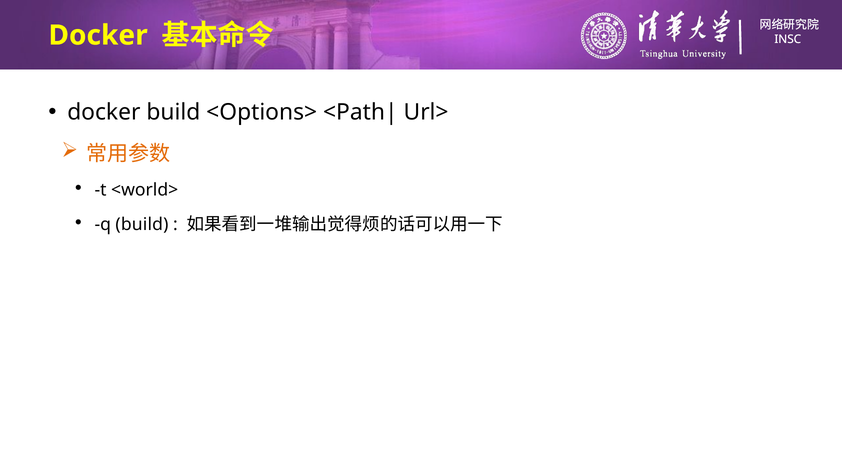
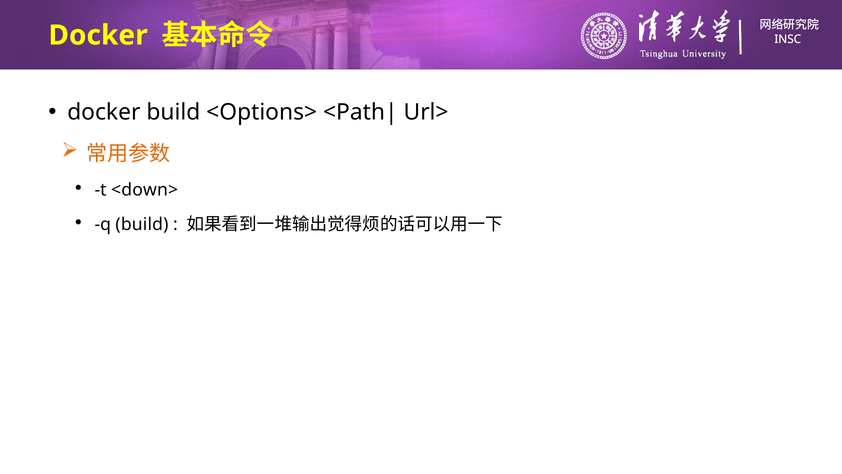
<world>: <world> -> <down>
